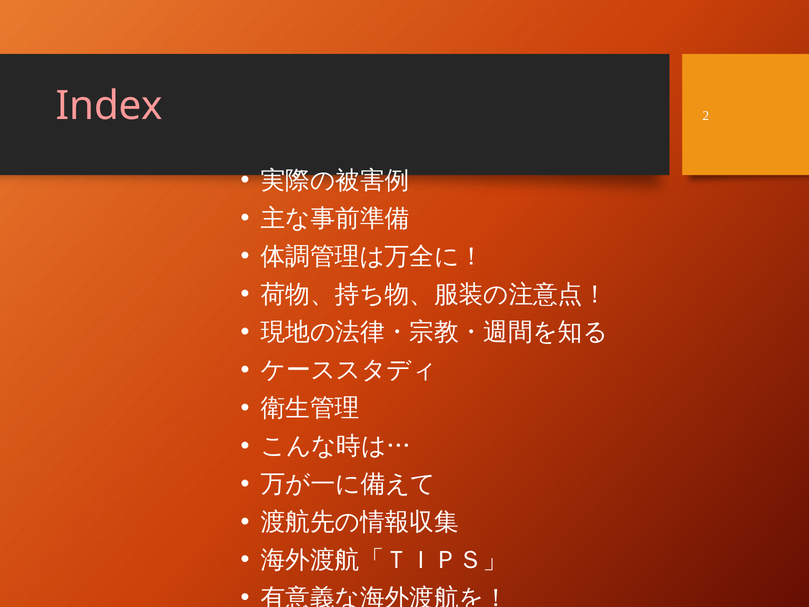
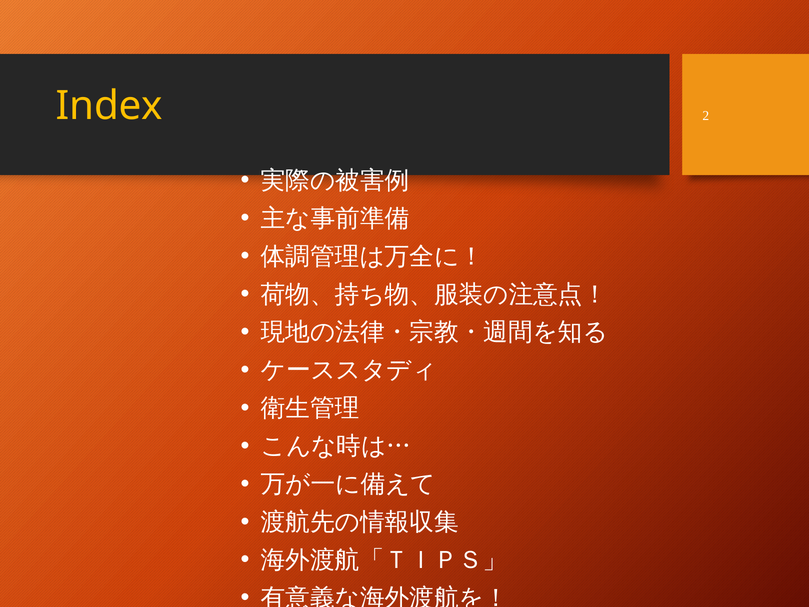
Index colour: pink -> yellow
